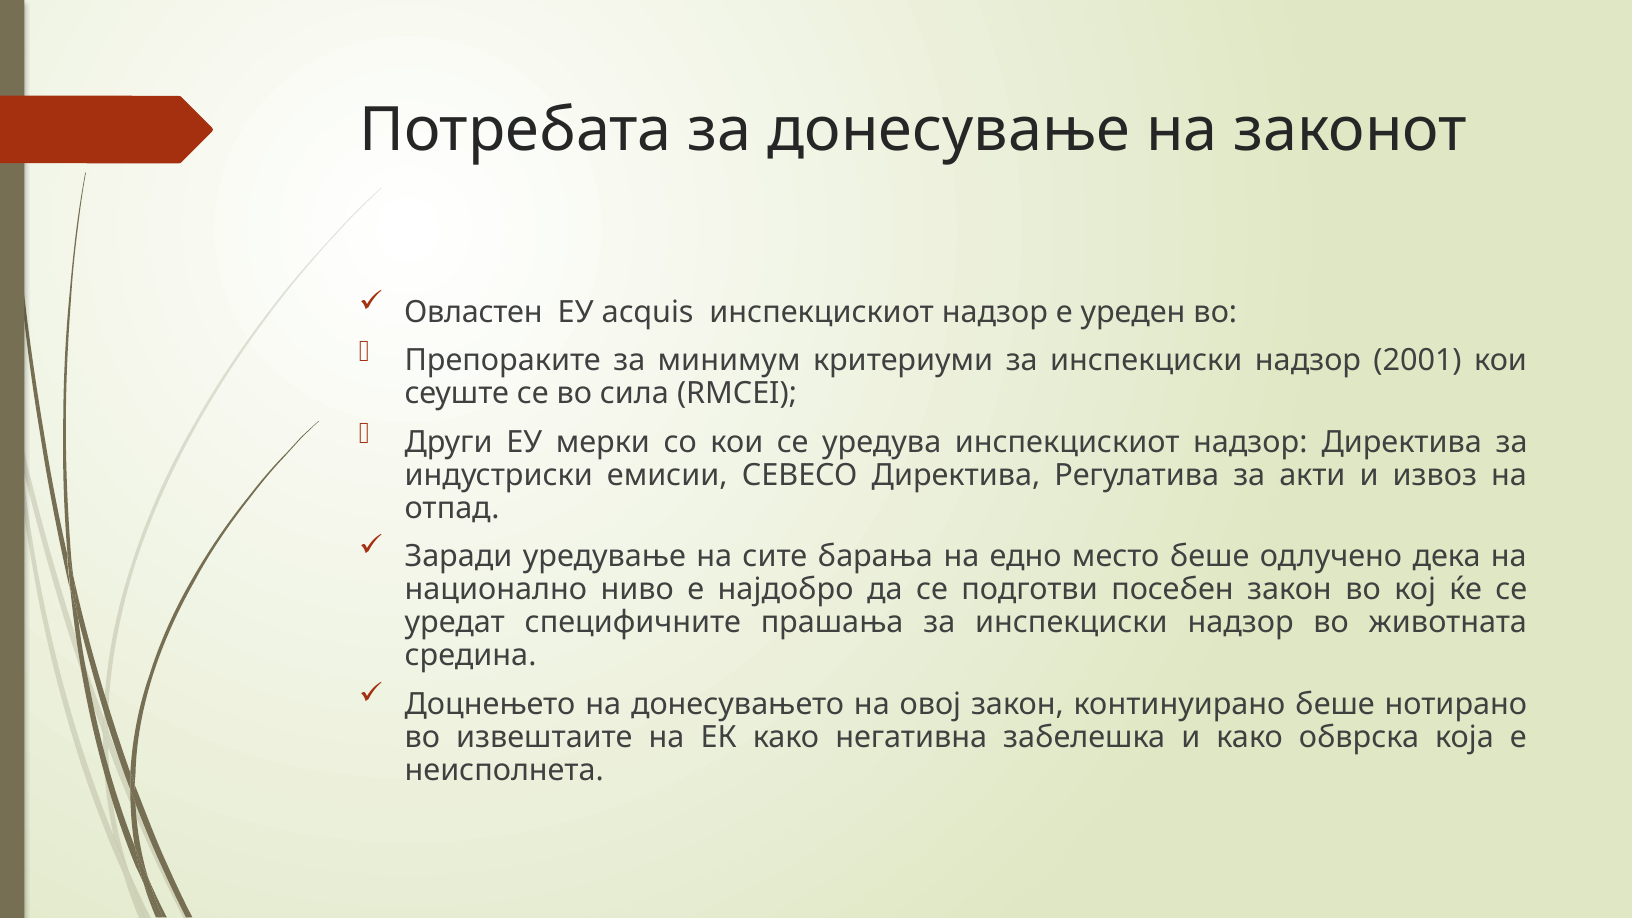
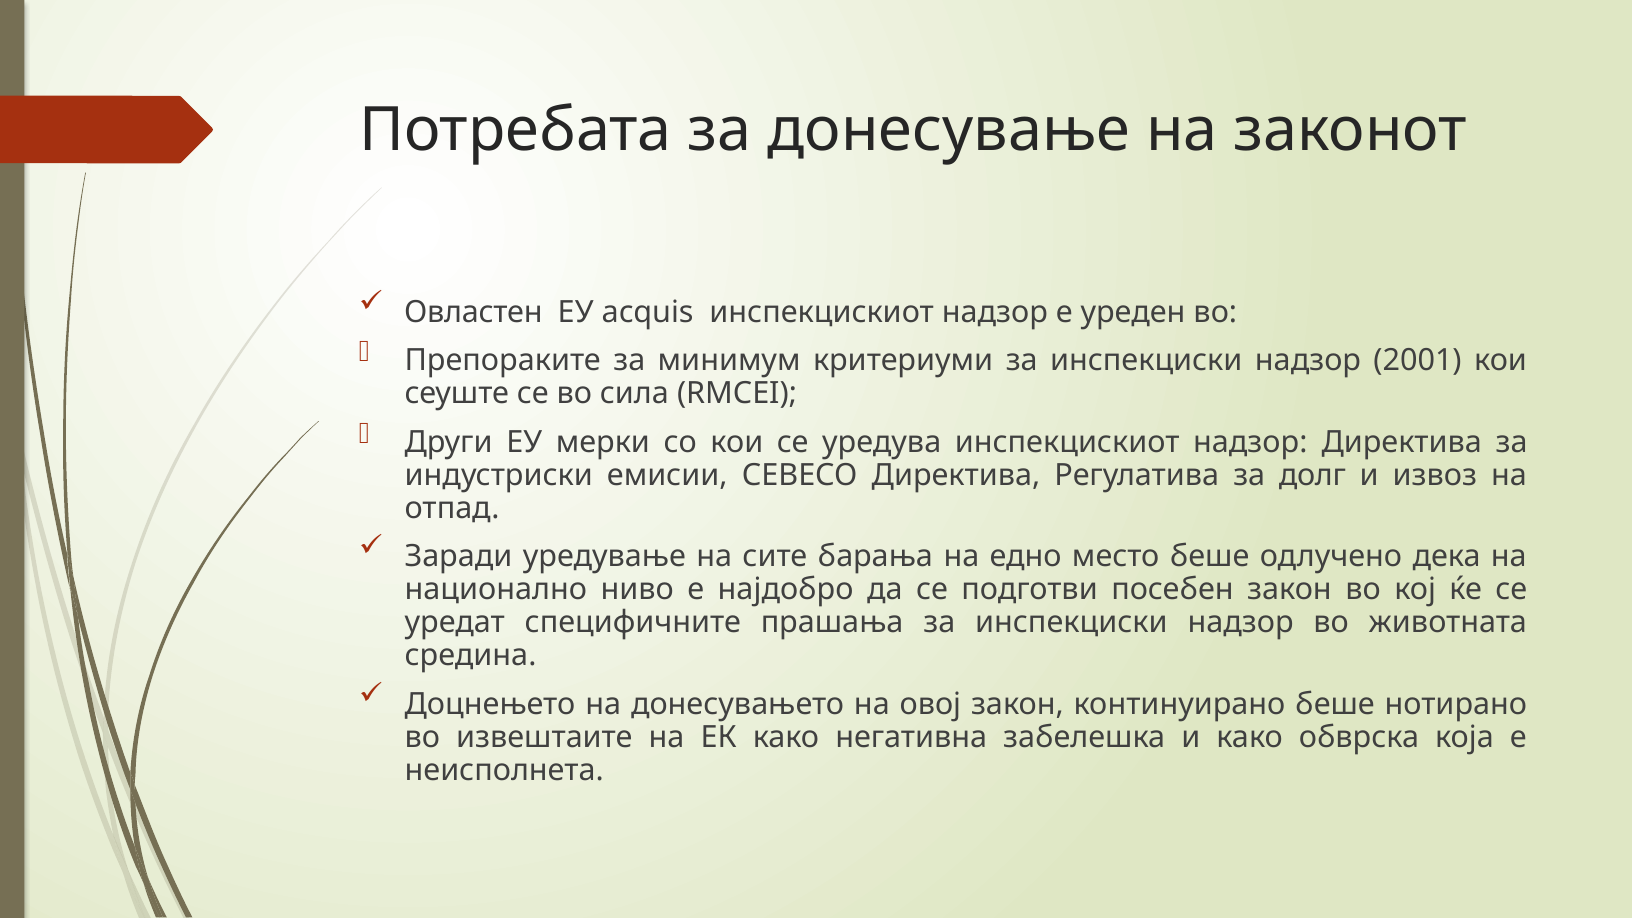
акти: акти -> долг
